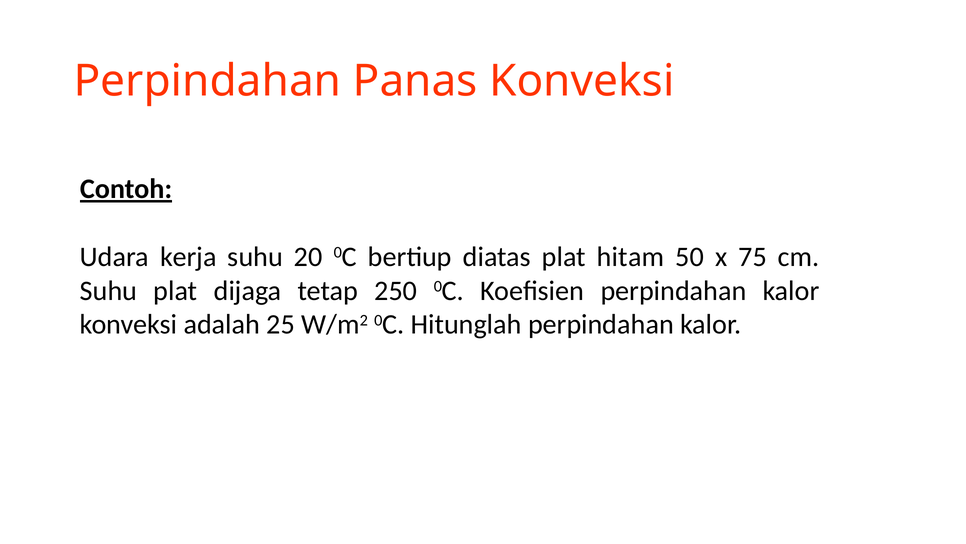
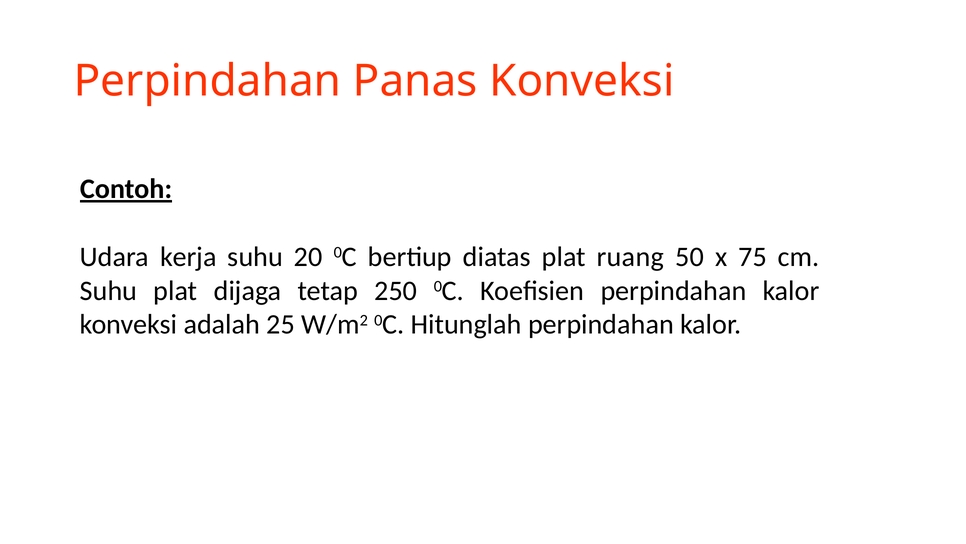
hitam: hitam -> ruang
